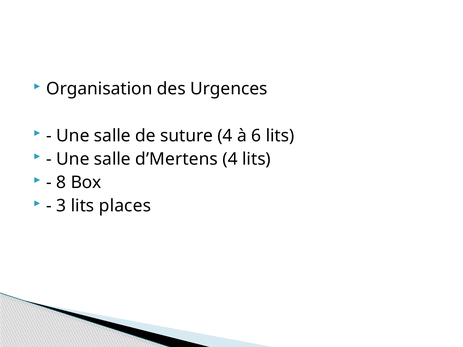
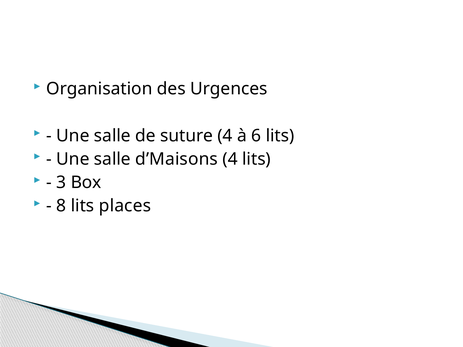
d’Mertens: d’Mertens -> d’Maisons
8: 8 -> 3
3: 3 -> 8
